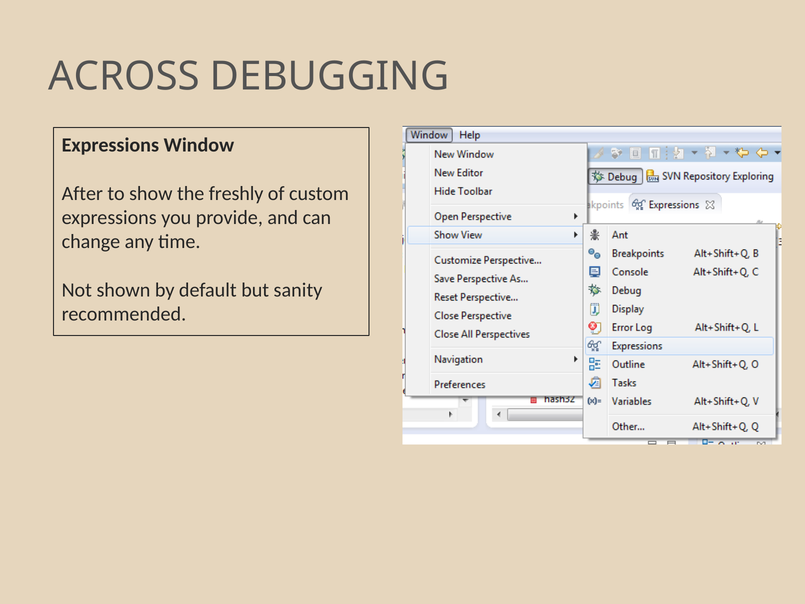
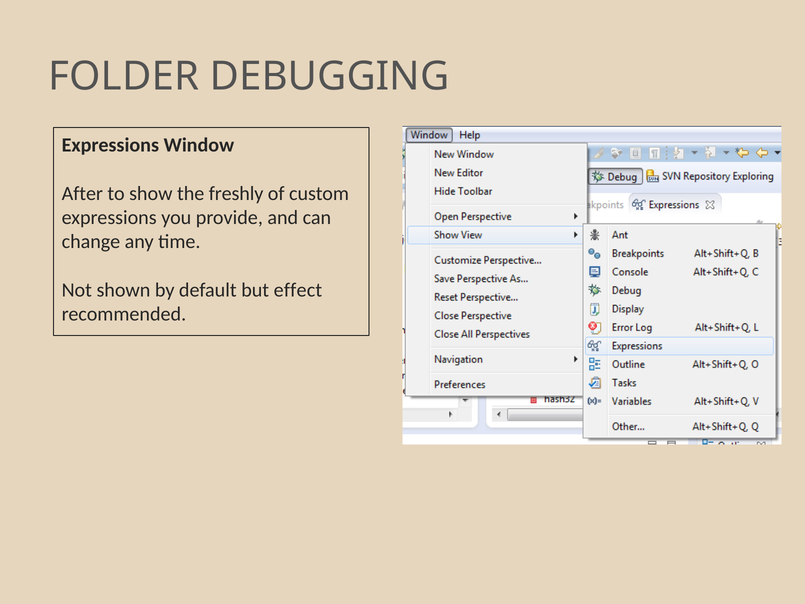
ACROSS: ACROSS -> FOLDER
sanity: sanity -> effect
